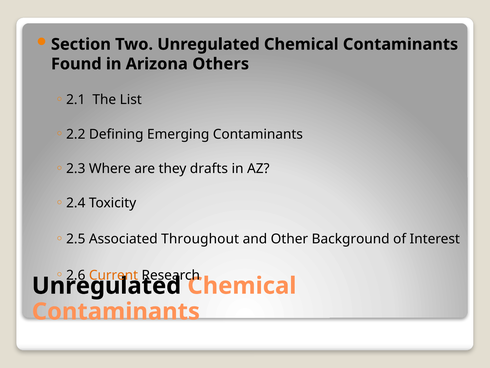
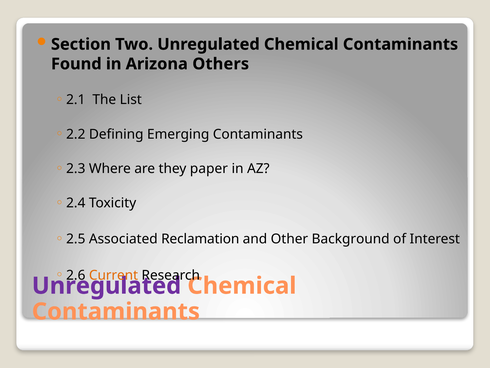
drafts: drafts -> paper
Throughout: Throughout -> Reclamation
Unregulated at (106, 285) colour: black -> purple
